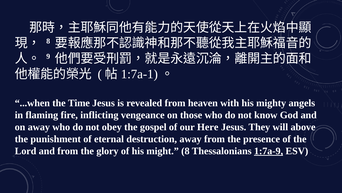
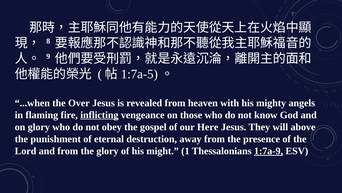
1:7a-1: 1:7a-1 -> 1:7a-5
Time: Time -> Over
inflicting underline: none -> present
on away: away -> glory
might 8: 8 -> 1
